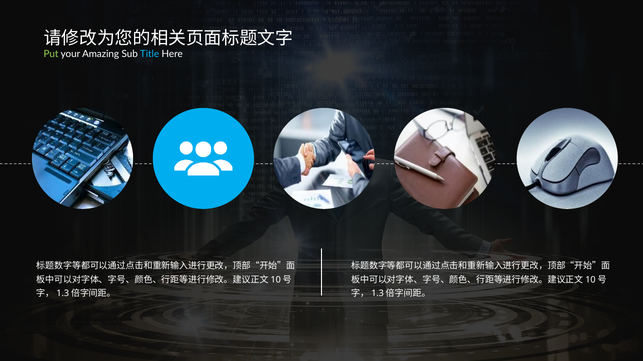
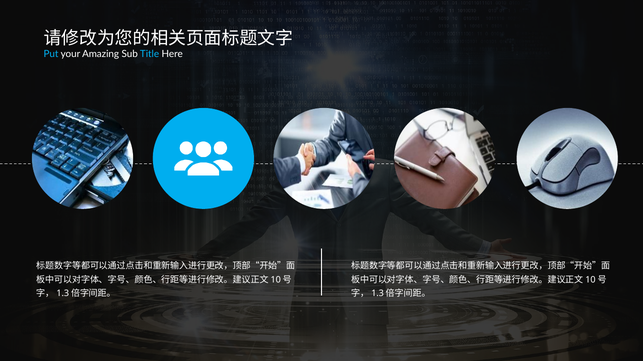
Put colour: light green -> light blue
